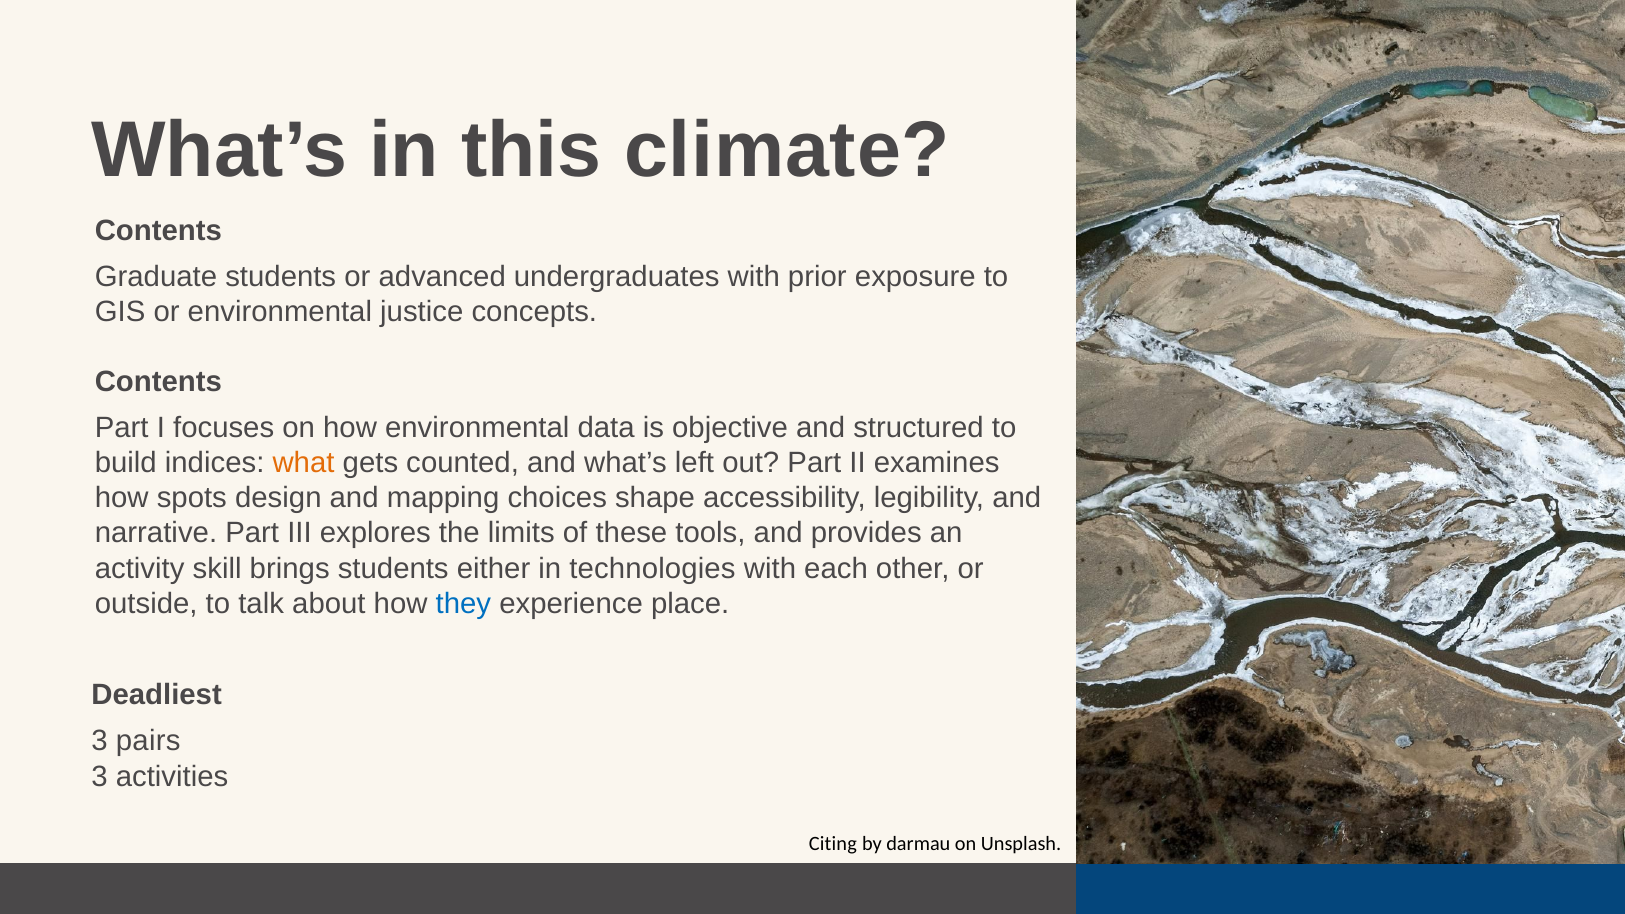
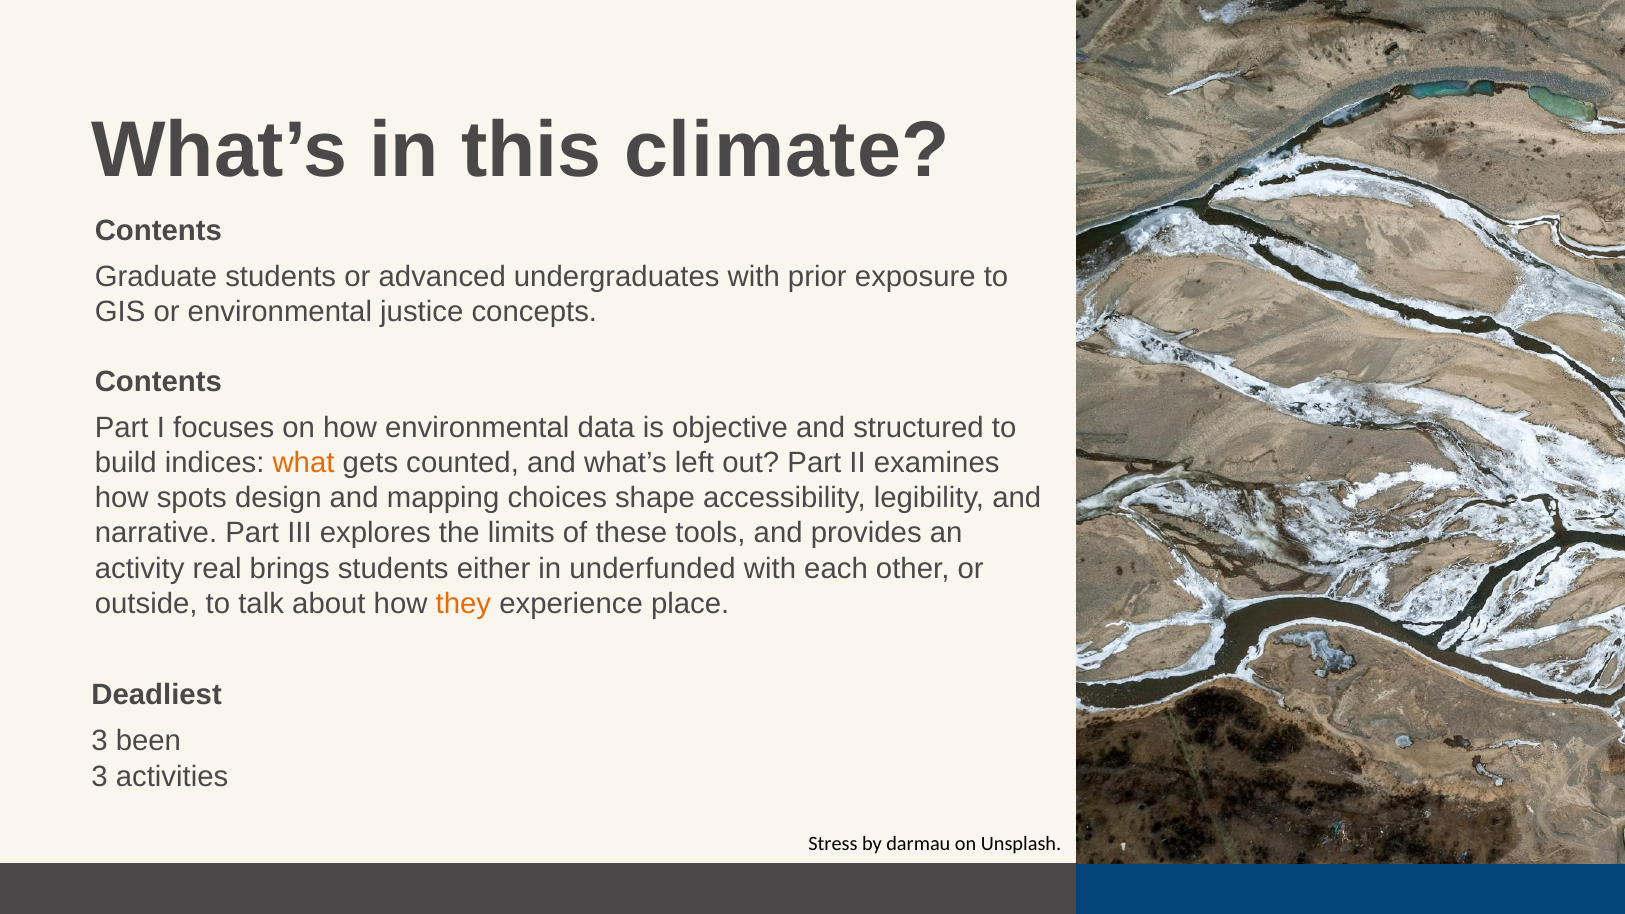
skill: skill -> real
technologies: technologies -> underfunded
they colour: blue -> orange
pairs: pairs -> been
Citing: Citing -> Stress
